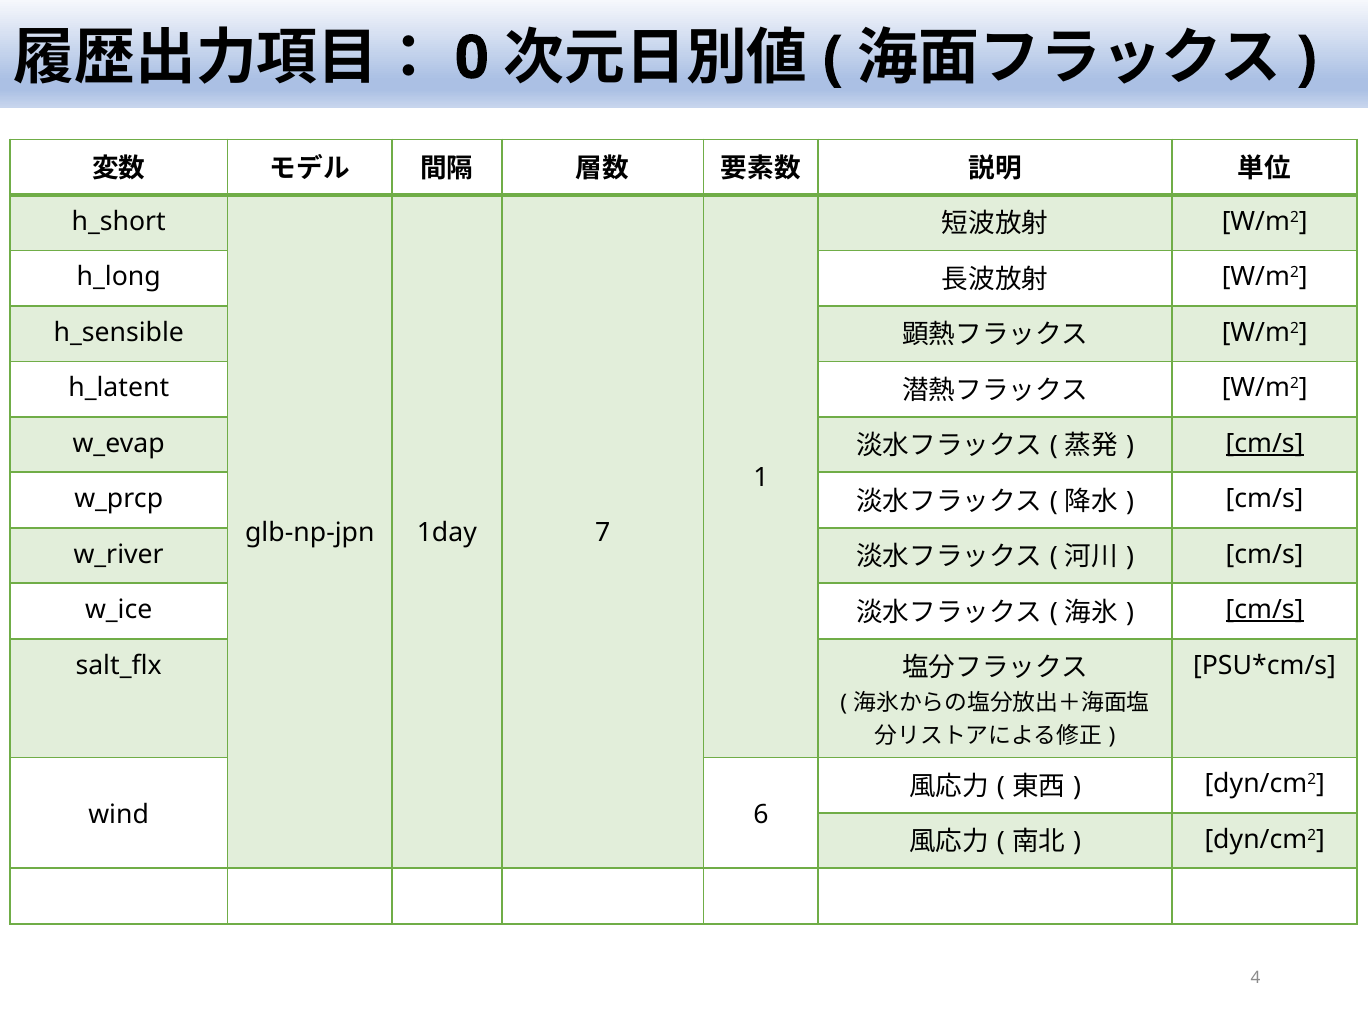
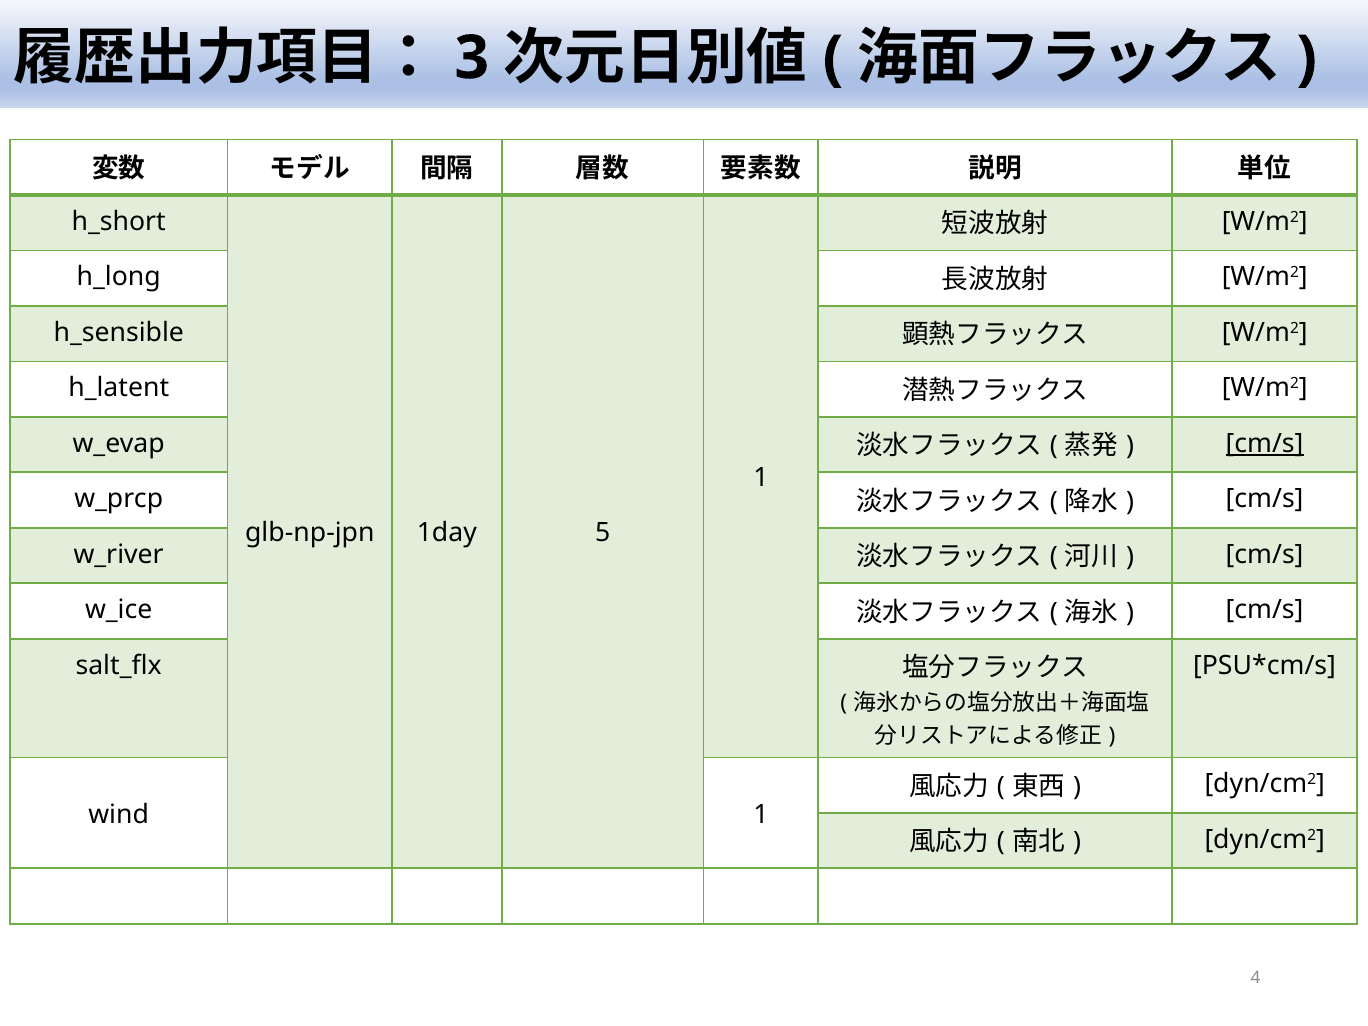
0: 0 -> 3
7: 7 -> 5
cm/s at (1265, 610) underline: present -> none
wind 6: 6 -> 1
